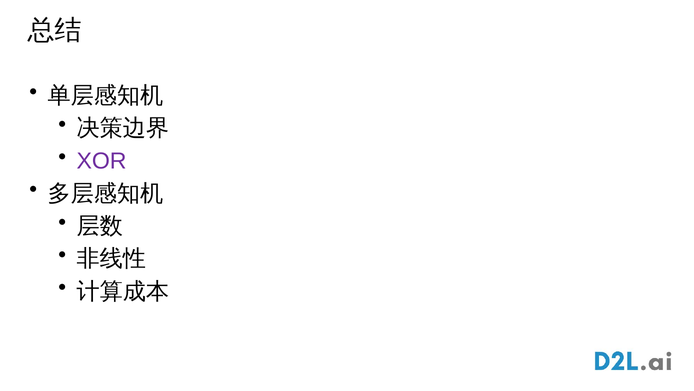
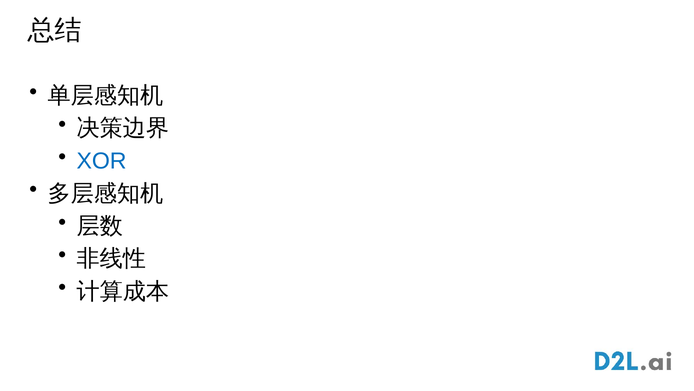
XOR colour: purple -> blue
